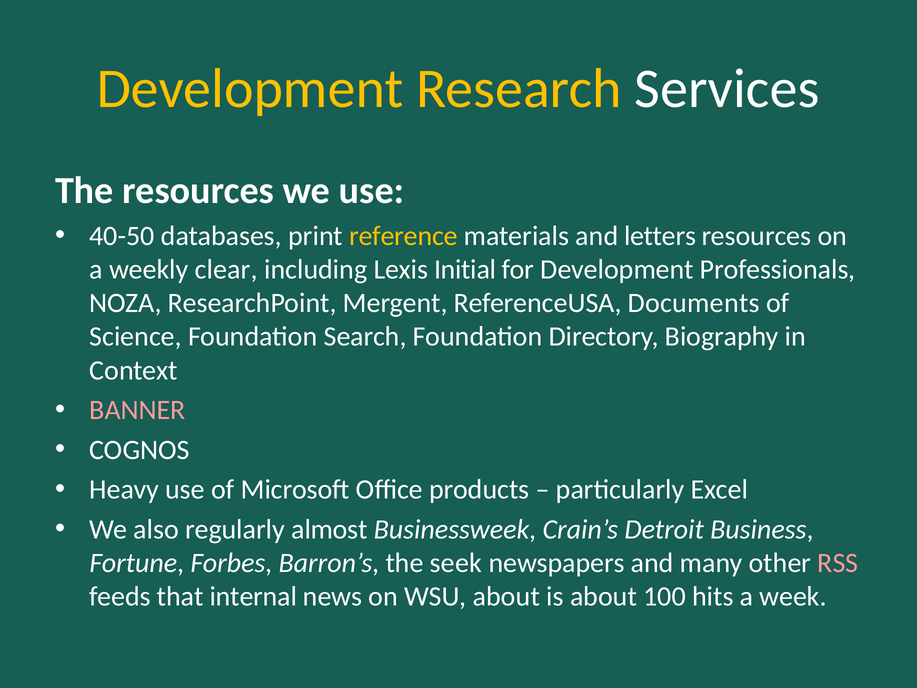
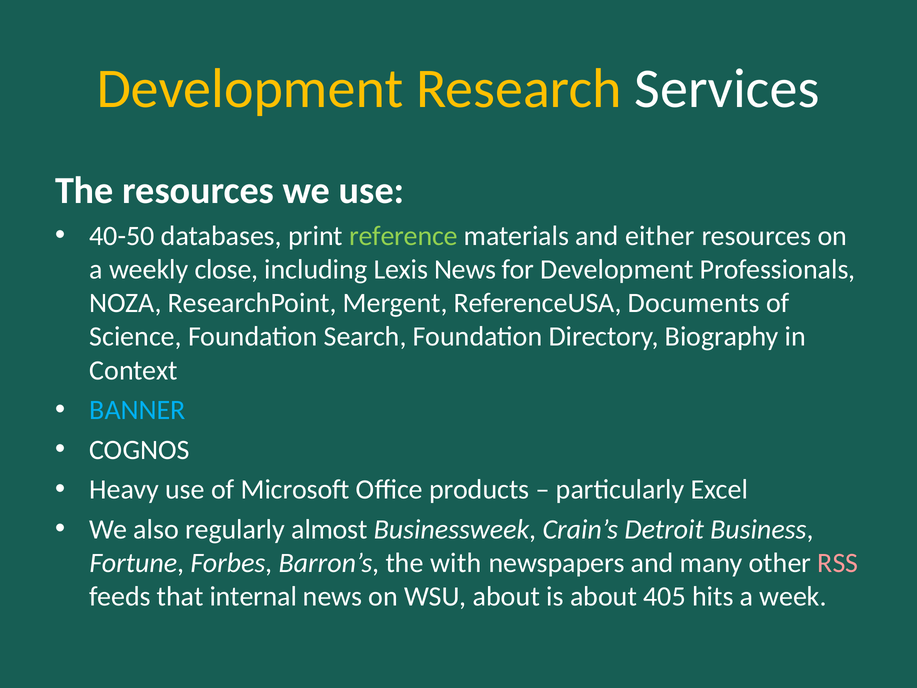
reference colour: yellow -> light green
letters: letters -> either
clear: clear -> close
Lexis Initial: Initial -> News
BANNER colour: pink -> light blue
seek: seek -> with
100: 100 -> 405
